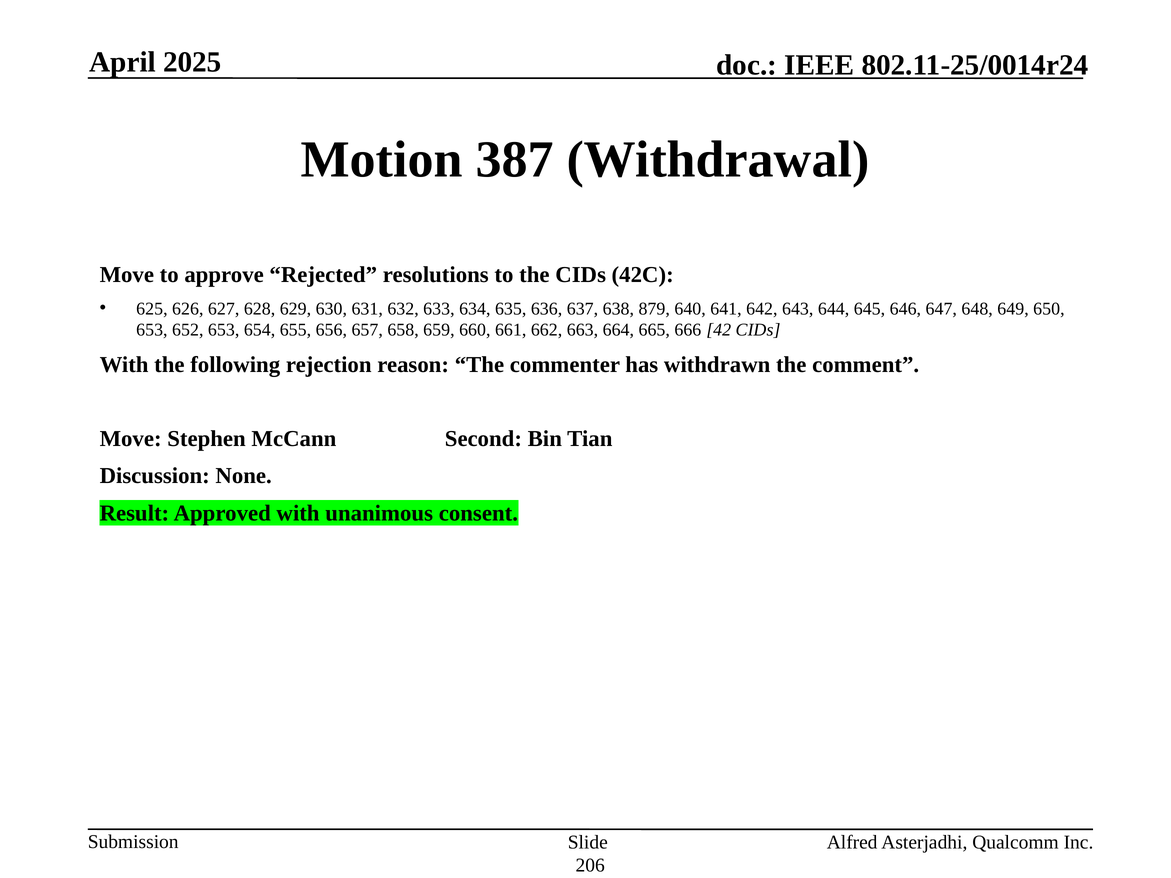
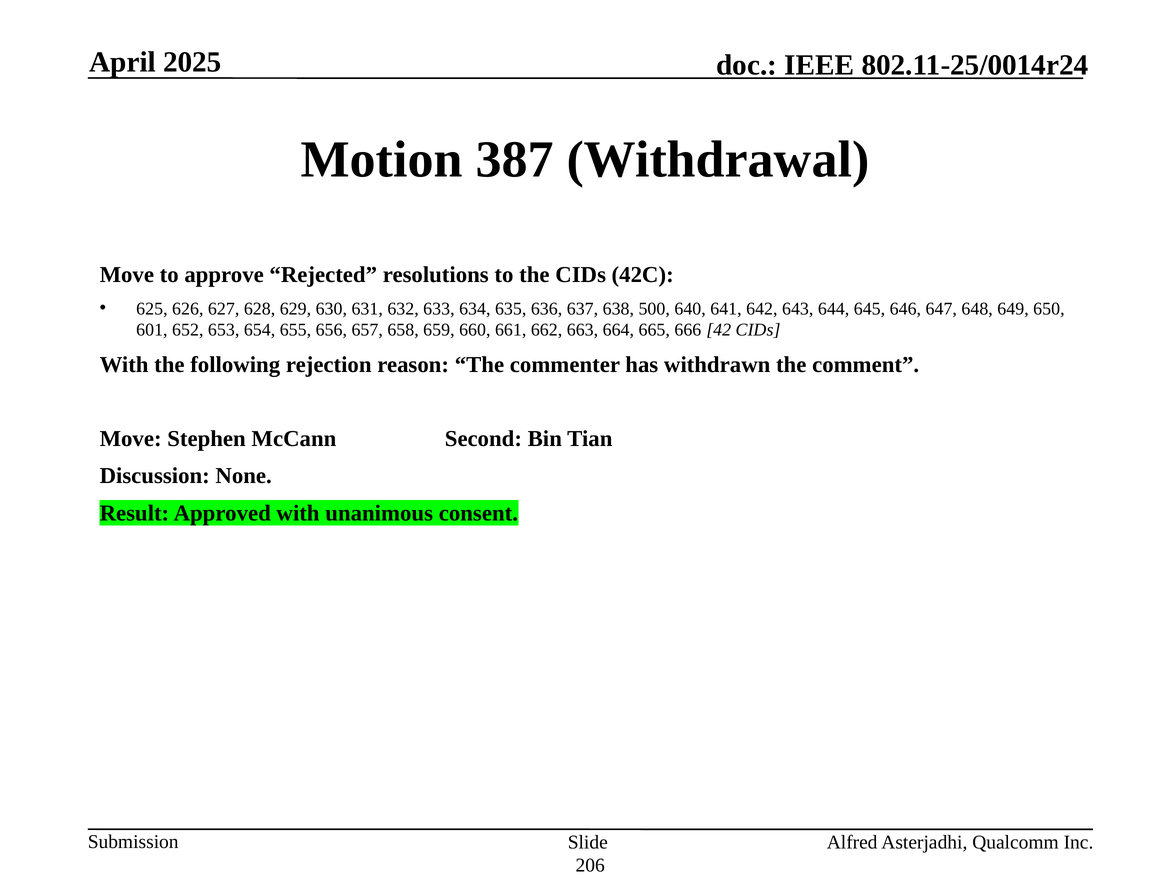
879: 879 -> 500
653 at (152, 330): 653 -> 601
